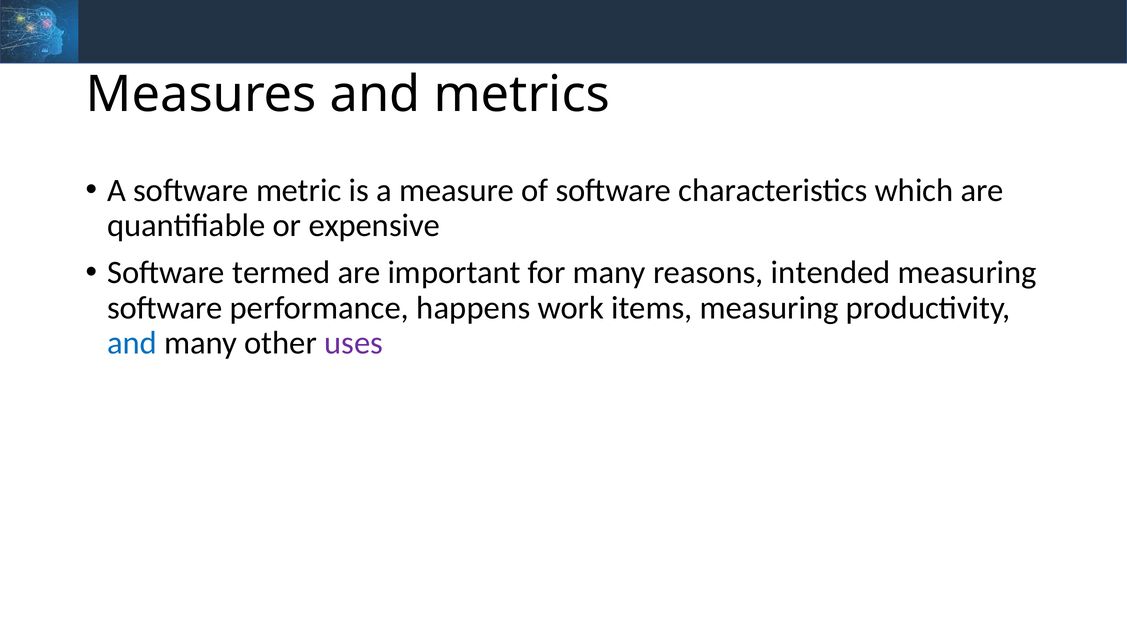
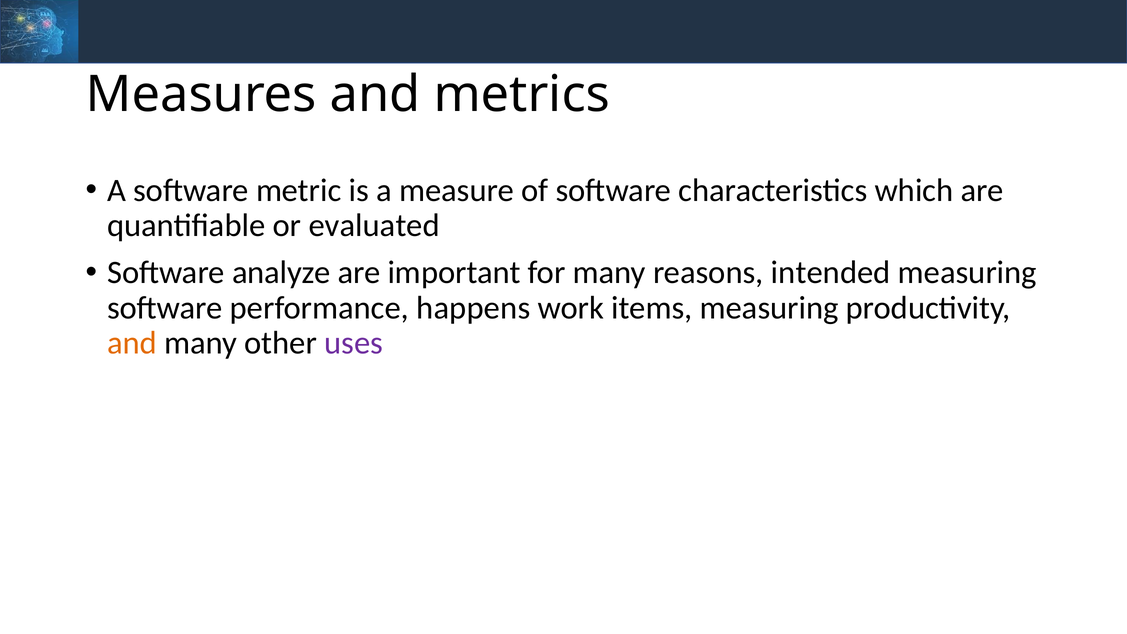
expensive: expensive -> evaluated
termed: termed -> analyze
and at (132, 343) colour: blue -> orange
